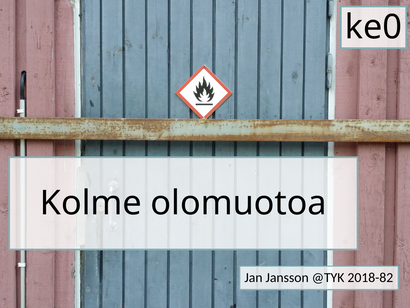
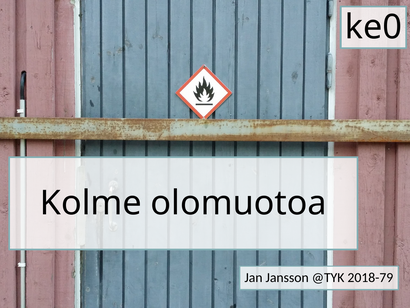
2018-82: 2018-82 -> 2018-79
